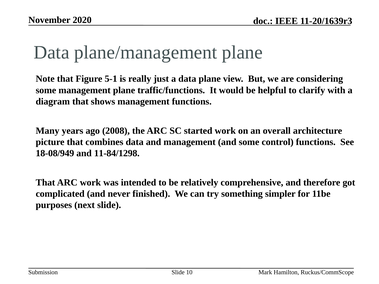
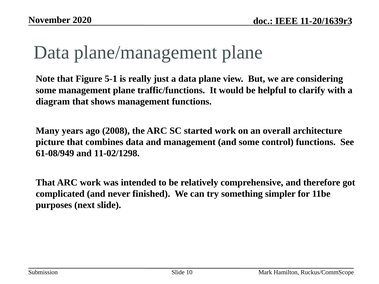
18-08/949: 18-08/949 -> 61-08/949
11-84/1298: 11-84/1298 -> 11-02/1298
